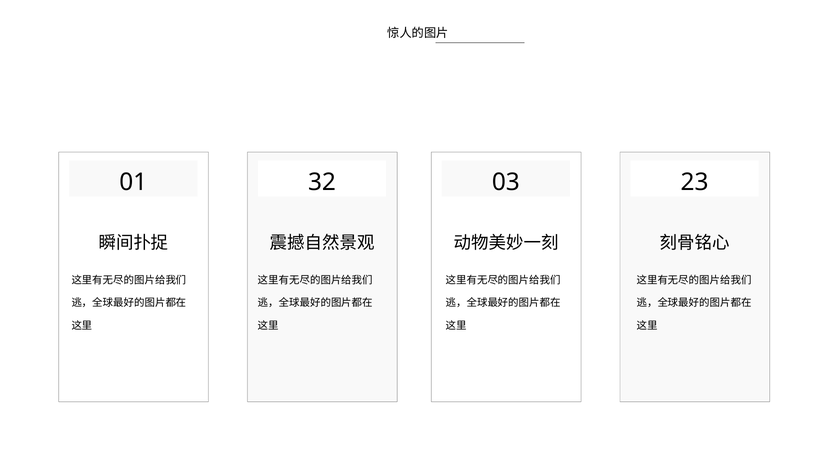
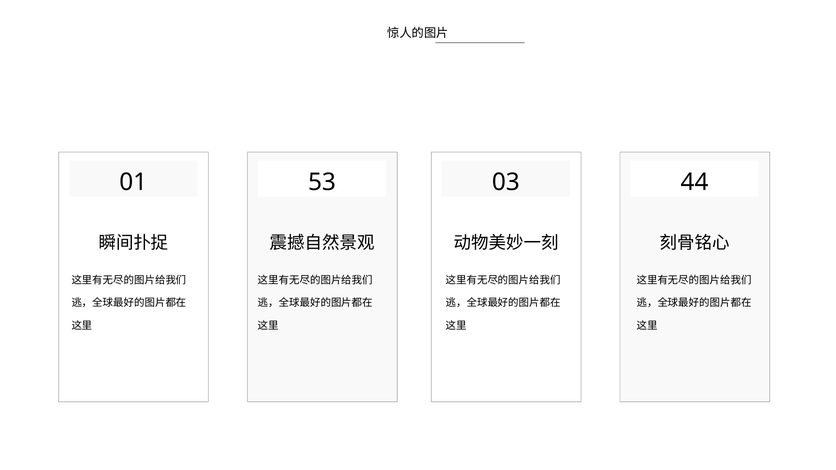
32: 32 -> 53
23: 23 -> 44
